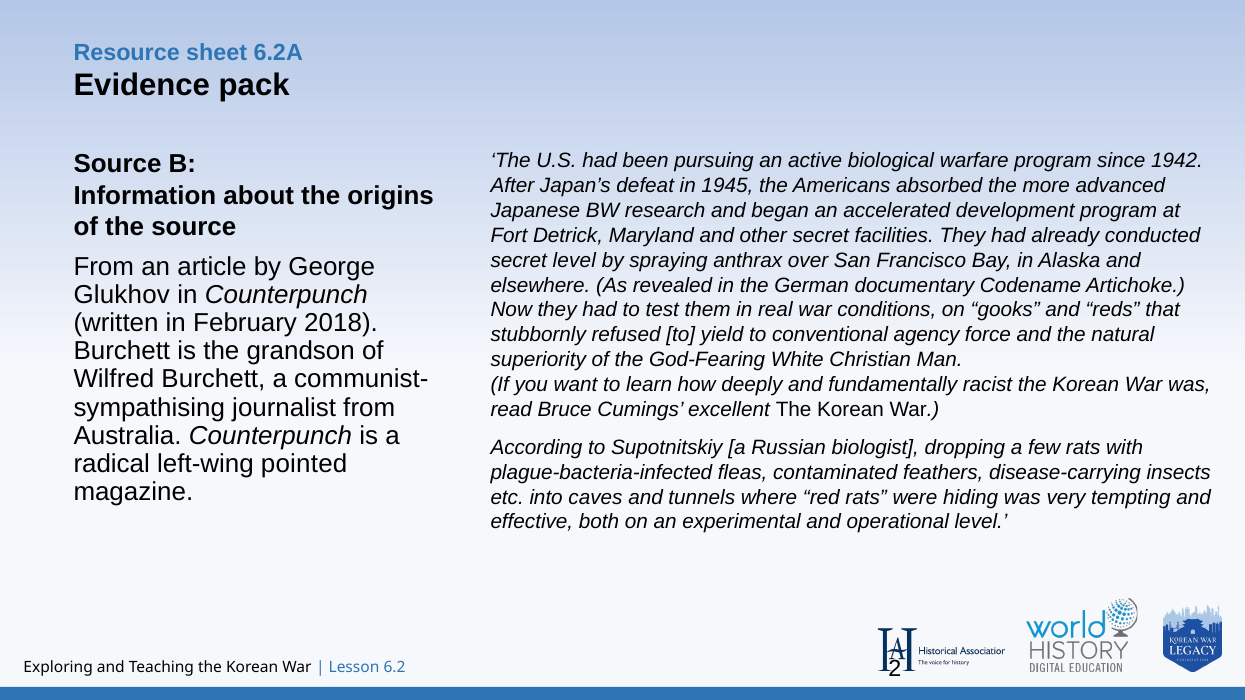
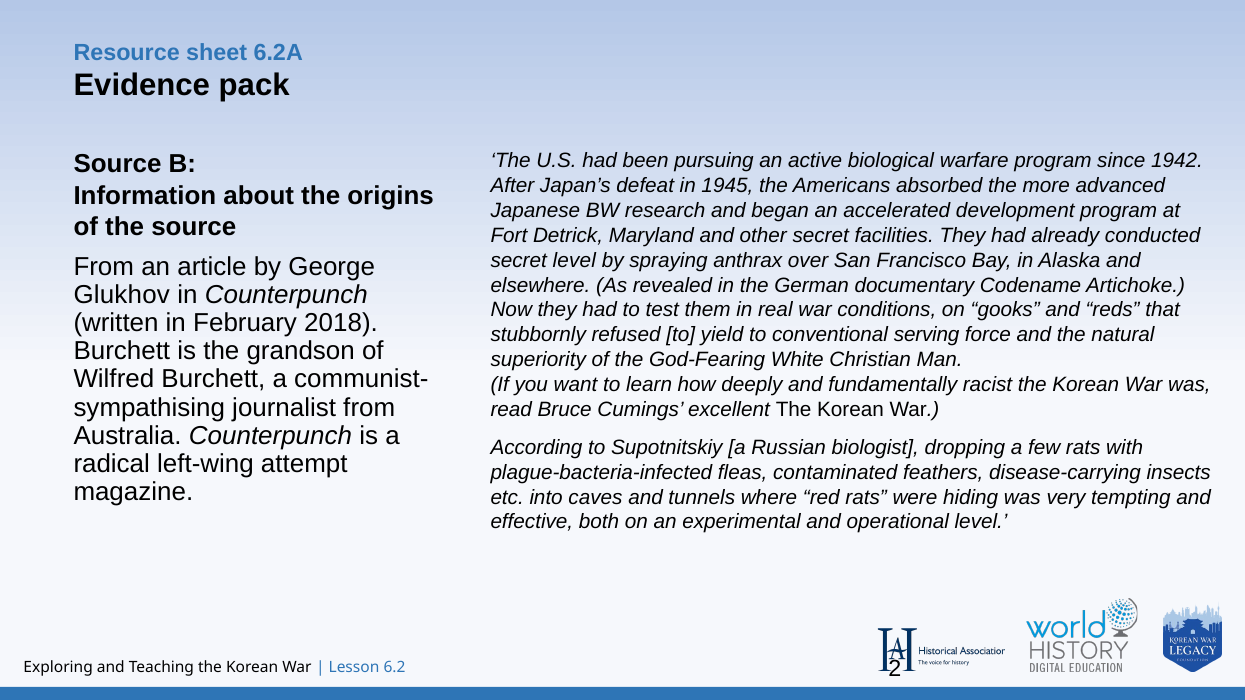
agency: agency -> serving
pointed: pointed -> attempt
